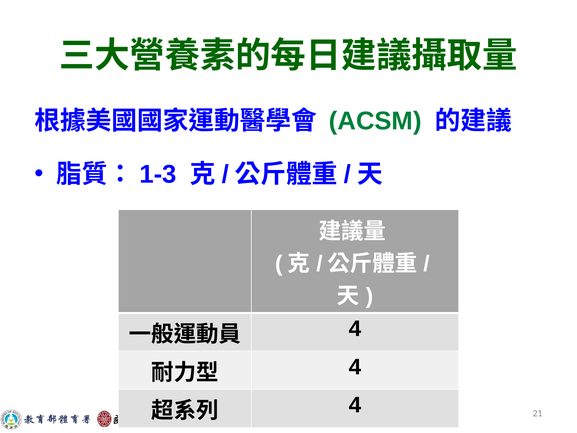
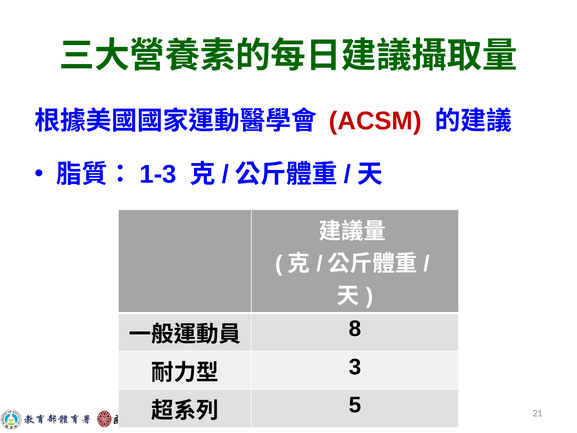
ACSM colour: green -> red
4 at (355, 329): 4 -> 8
4 at (355, 367): 4 -> 3
4 at (355, 405): 4 -> 5
